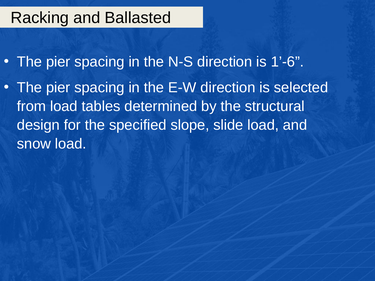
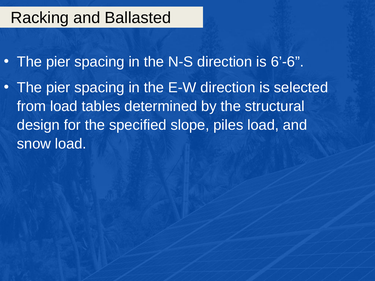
1’-6: 1’-6 -> 6’-6
slide: slide -> piles
